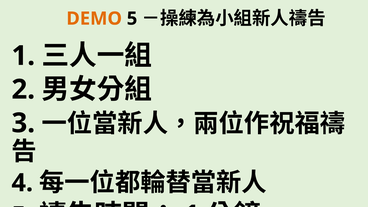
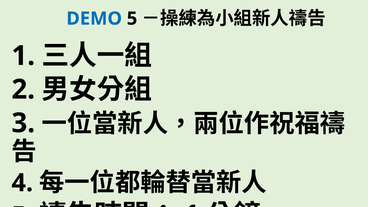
DEMO colour: orange -> blue
